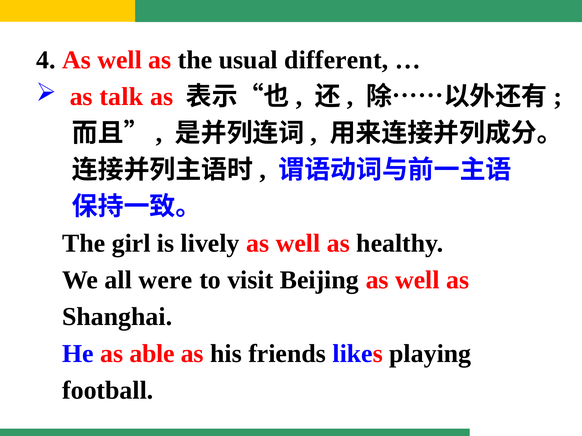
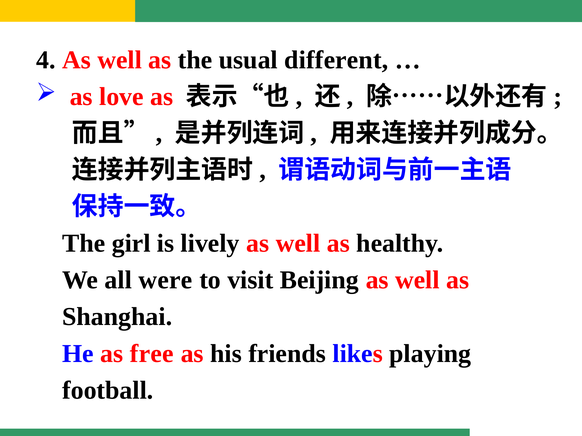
talk: talk -> love
able: able -> free
